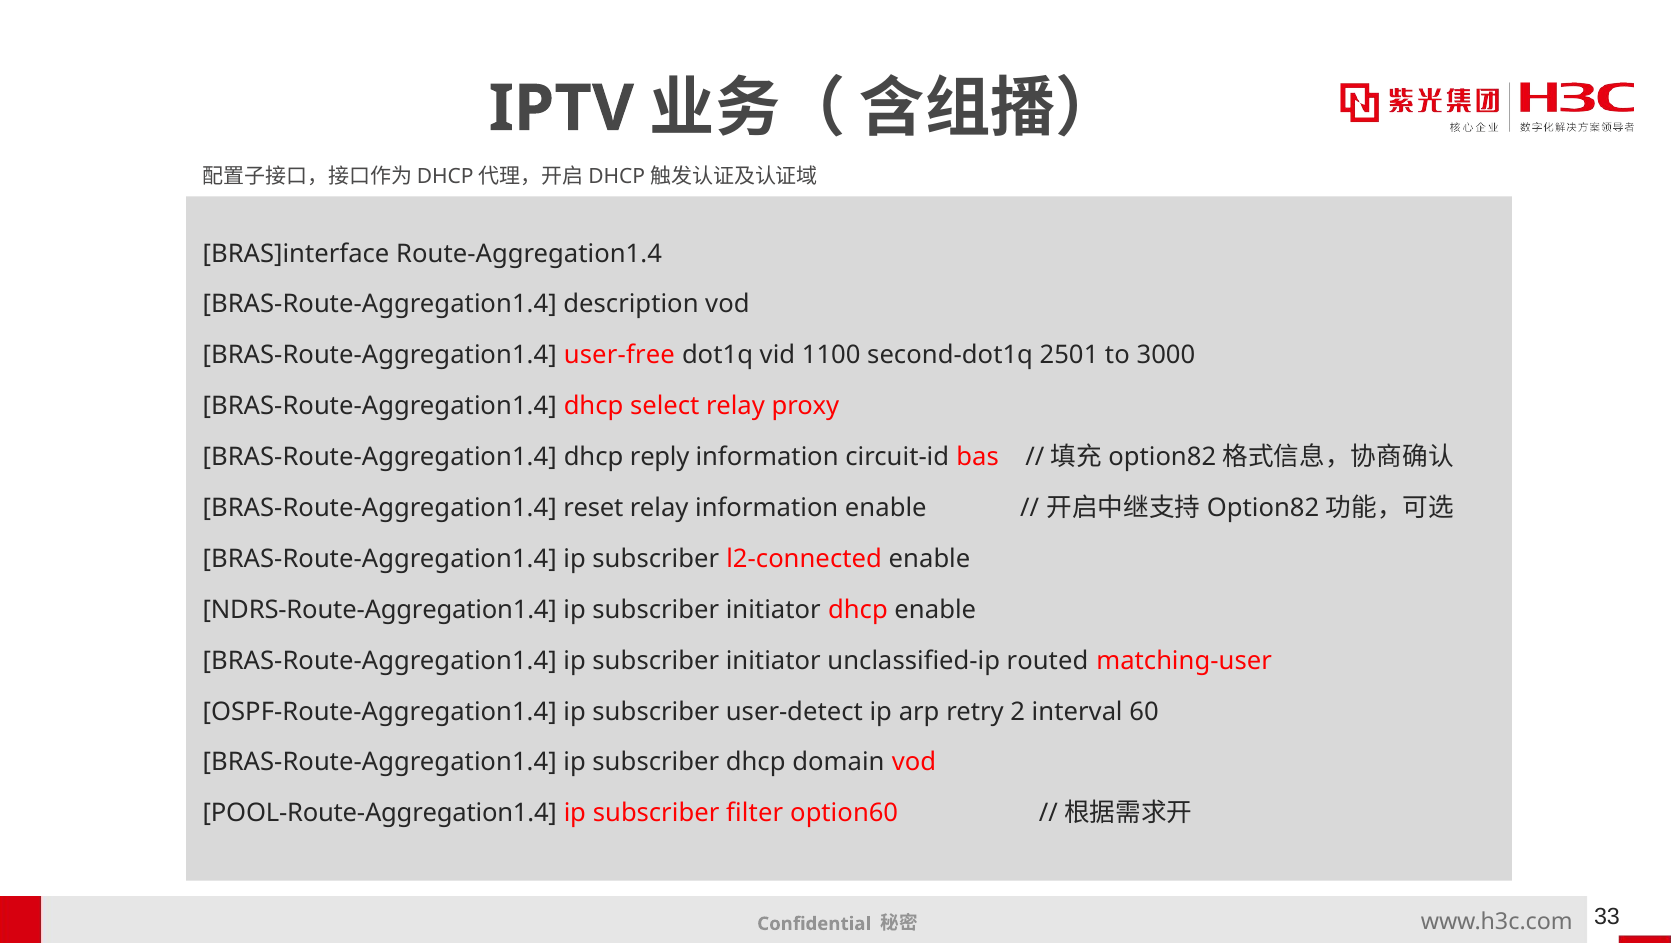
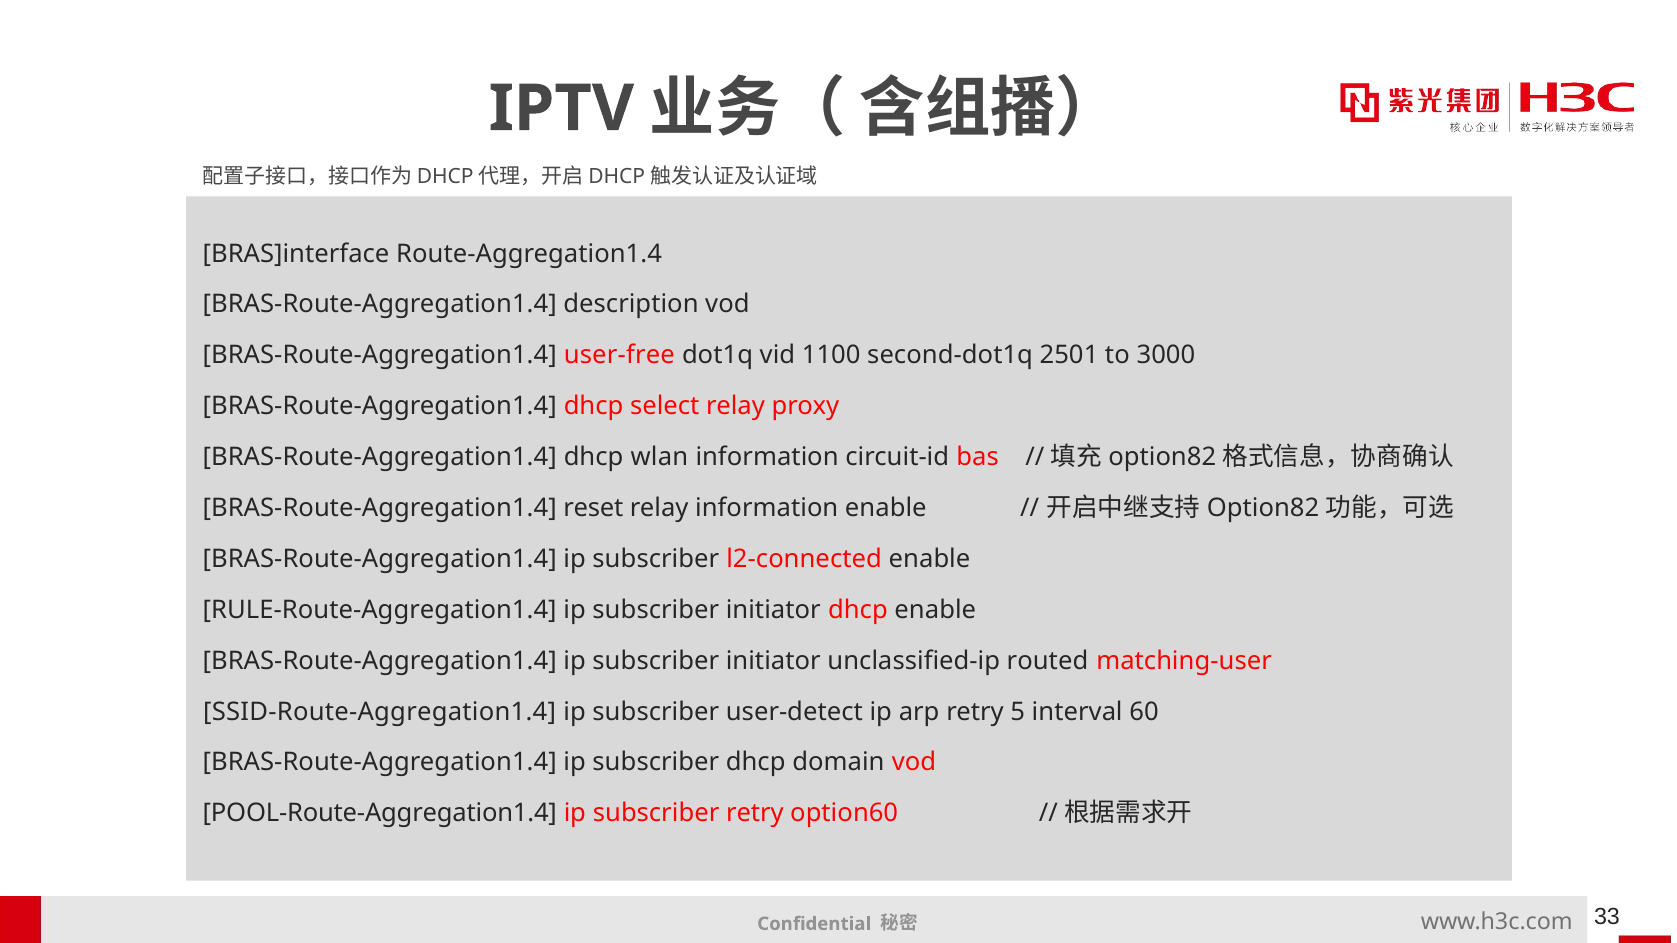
reply: reply -> wlan
NDRS-Route-Aggregation1.4: NDRS-Route-Aggregation1.4 -> RULE-Route-Aggregation1.4
OSPF-Route-Aggregation1.4: OSPF-Route-Aggregation1.4 -> SSID-Route-Aggregation1.4
2: 2 -> 5
subscriber filter: filter -> retry
